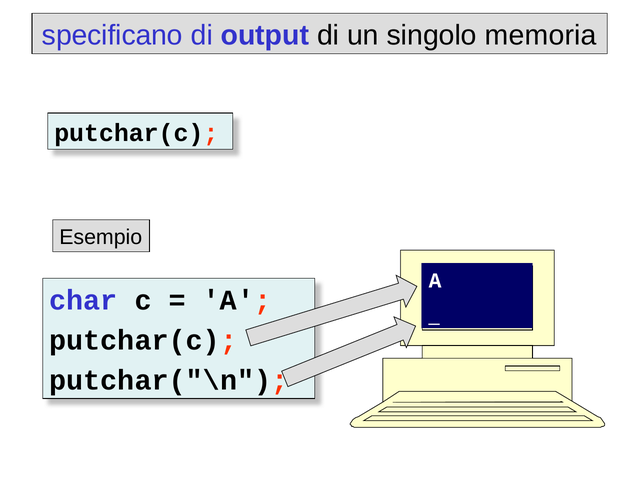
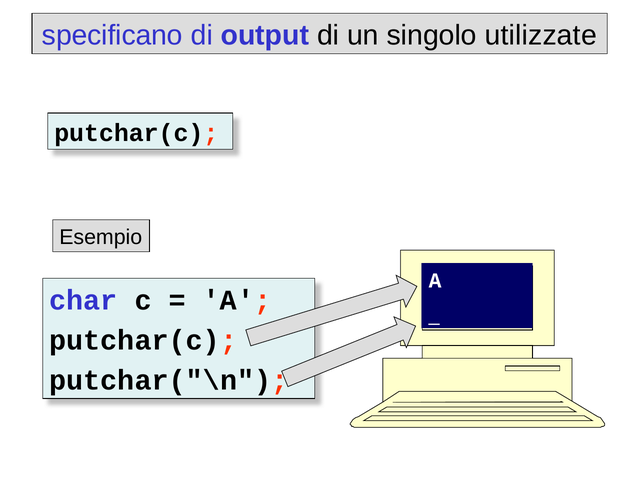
memoria: memoria -> utilizzate
